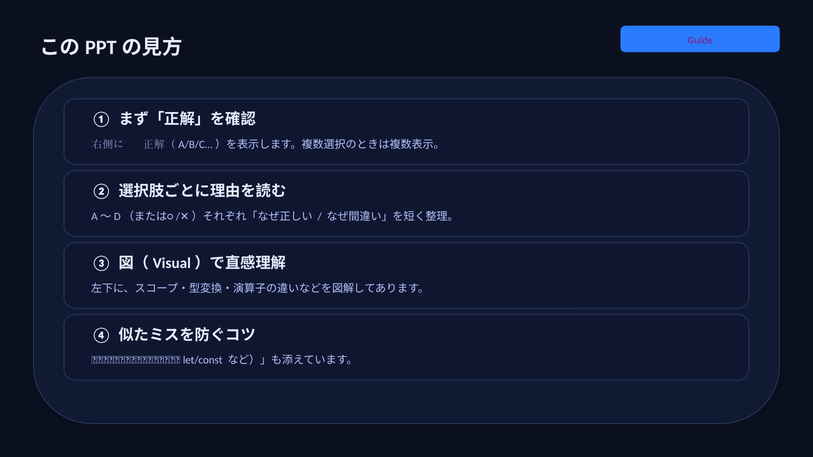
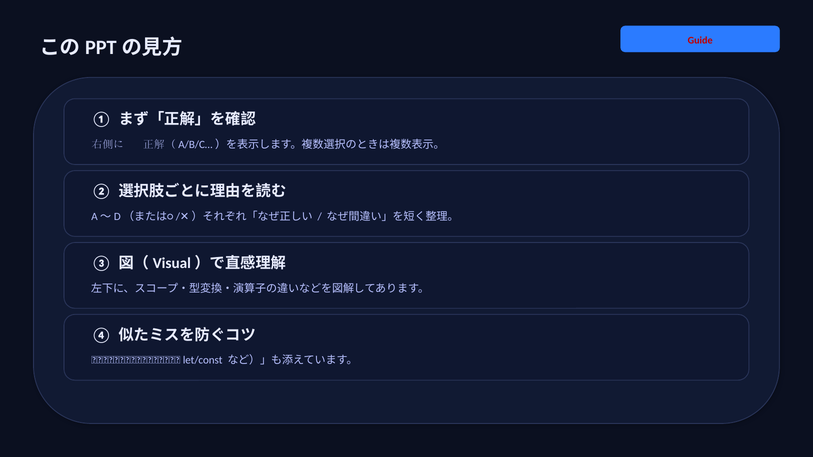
Guide colour: purple -> red
